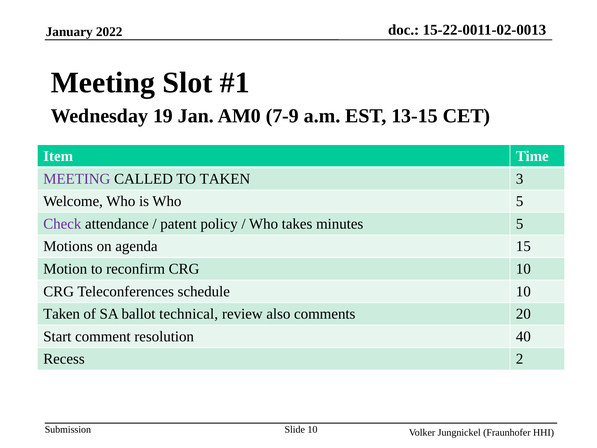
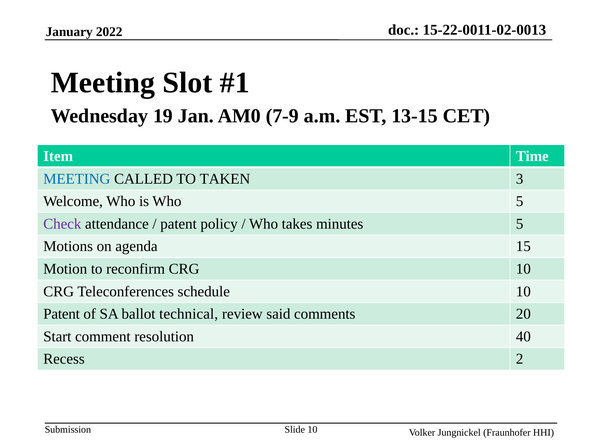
MEETING at (77, 179) colour: purple -> blue
Taken at (62, 314): Taken -> Patent
also: also -> said
